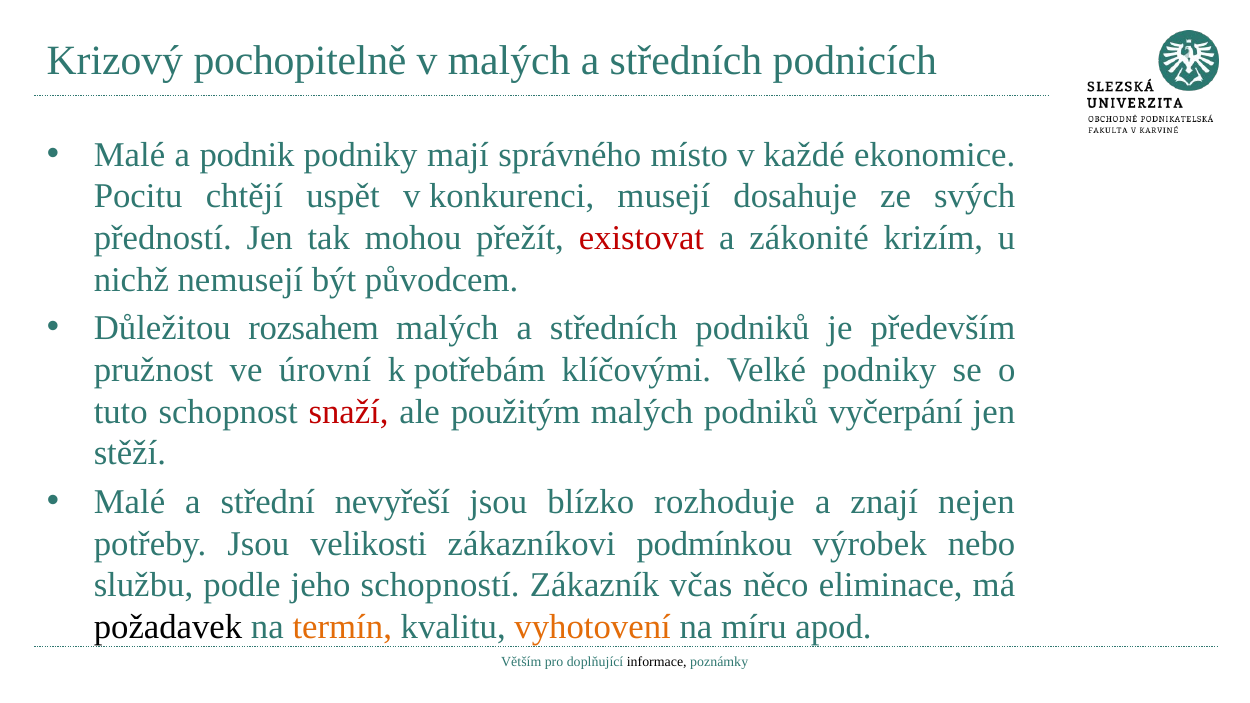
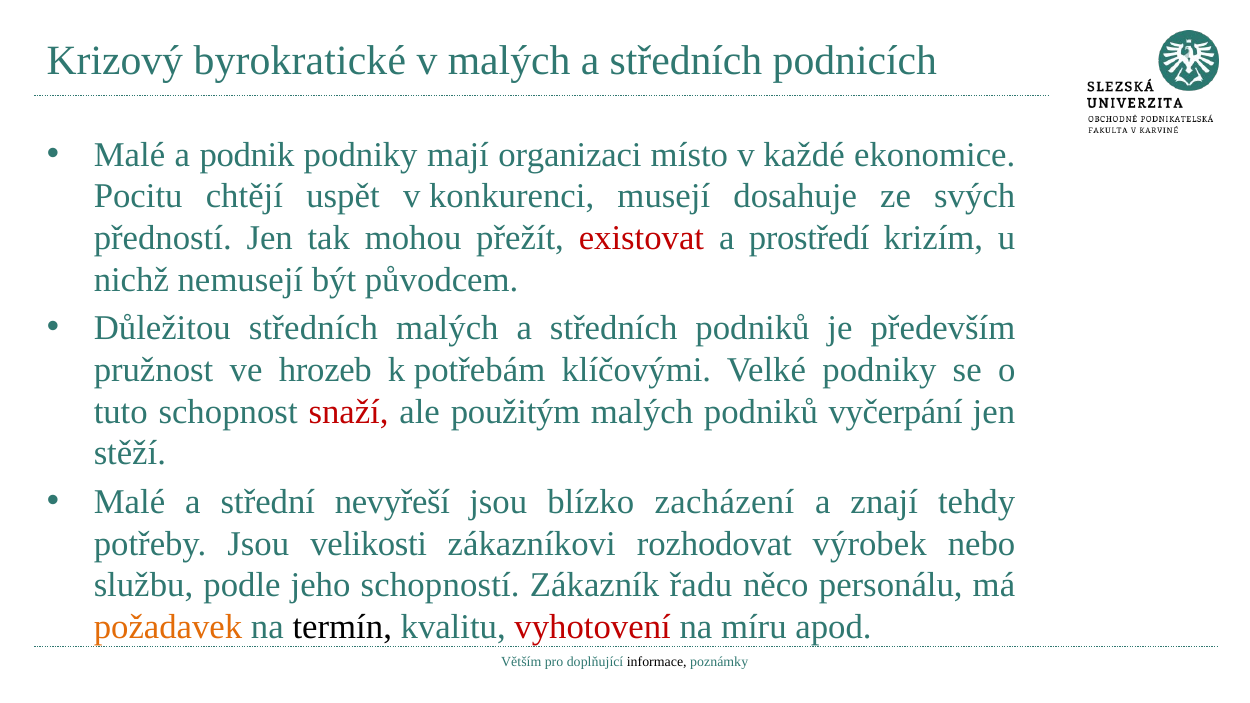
pochopitelně: pochopitelně -> byrokratické
správného: správného -> organizaci
zákonité: zákonité -> prostředí
Důležitou rozsahem: rozsahem -> středních
úrovní: úrovní -> hrozeb
rozhoduje: rozhoduje -> zacházení
nejen: nejen -> tehdy
podmínkou: podmínkou -> rozhodovat
včas: včas -> řadu
eliminace: eliminace -> personálu
požadavek colour: black -> orange
termín colour: orange -> black
vyhotovení colour: orange -> red
